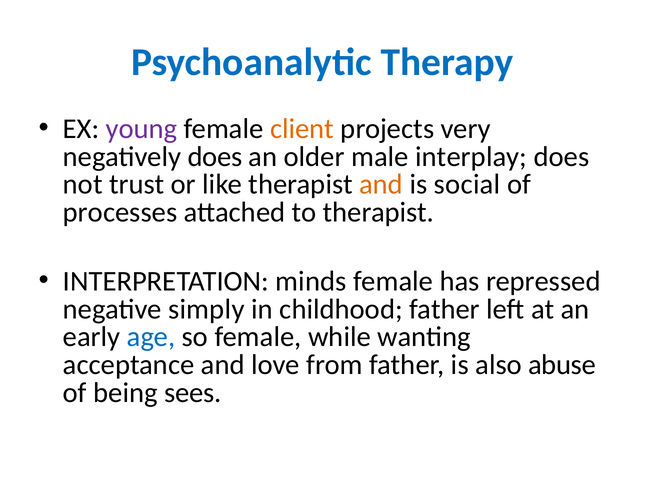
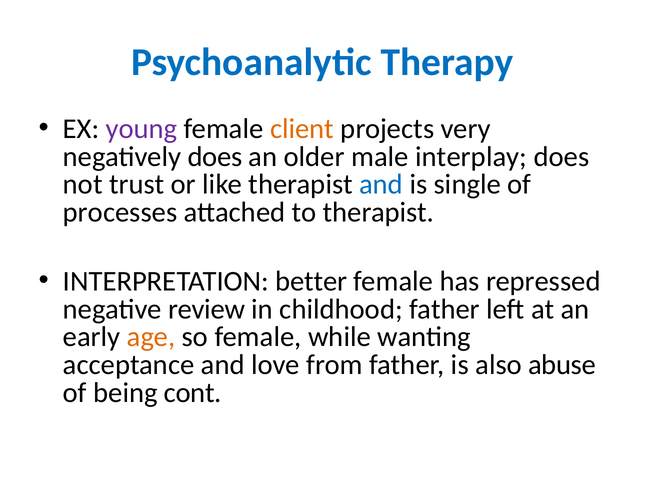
and at (381, 185) colour: orange -> blue
social: social -> single
minds: minds -> better
simply: simply -> review
age colour: blue -> orange
sees: sees -> cont
